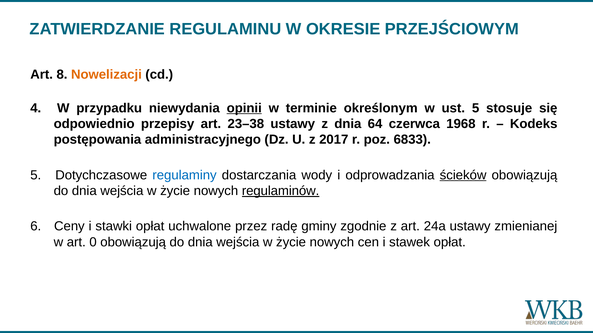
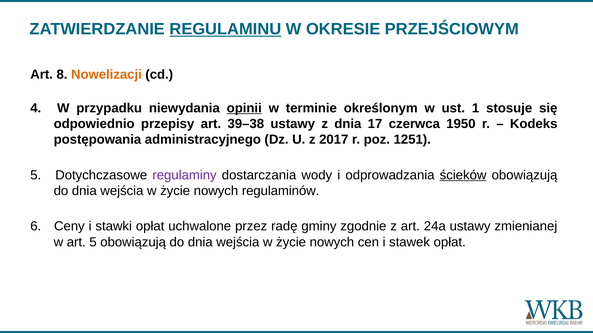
REGULAMINU underline: none -> present
ust 5: 5 -> 1
23–38: 23–38 -> 39–38
64: 64 -> 17
1968: 1968 -> 1950
6833: 6833 -> 1251
regulaminy colour: blue -> purple
regulaminów underline: present -> none
art 0: 0 -> 5
